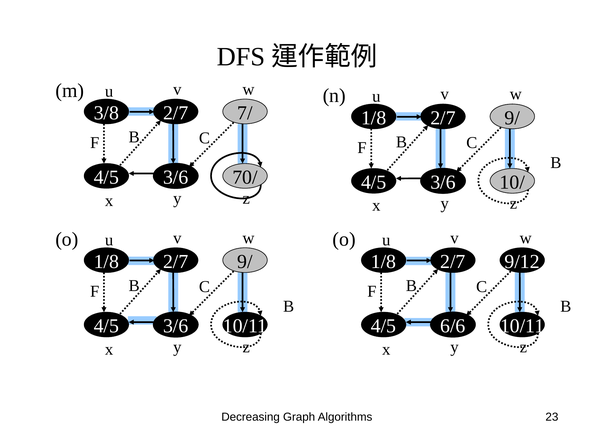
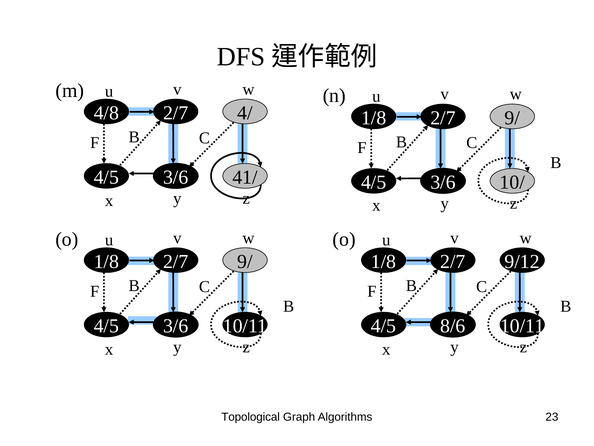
3/8: 3/8 -> 4/8
7/: 7/ -> 4/
70/: 70/ -> 41/
6/6: 6/6 -> 8/6
Decreasing: Decreasing -> Topological
